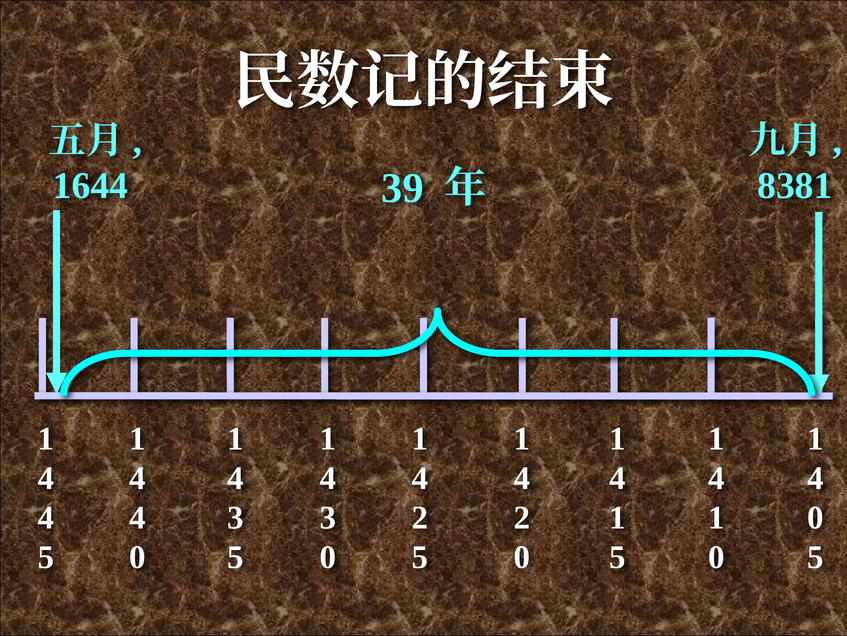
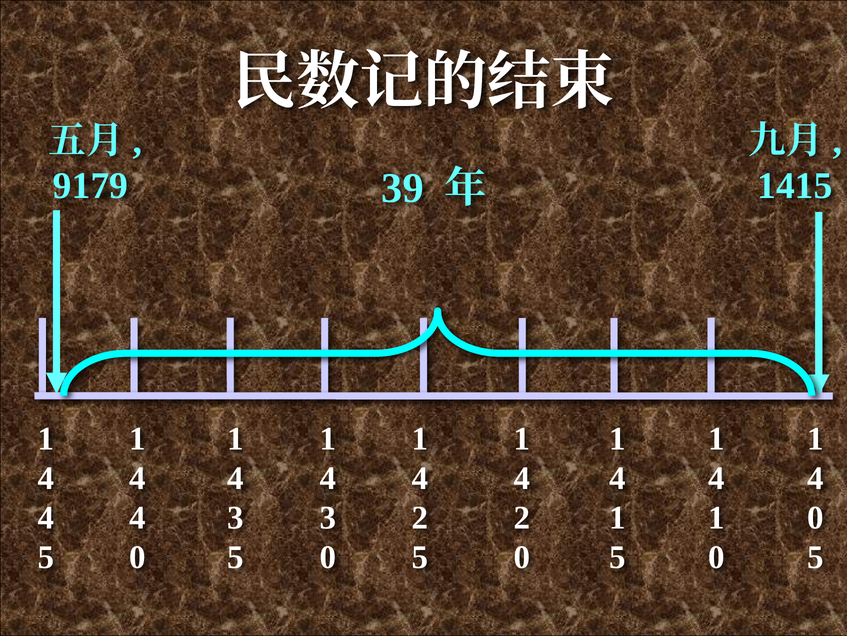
1644: 1644 -> 9179
8381: 8381 -> 1415
